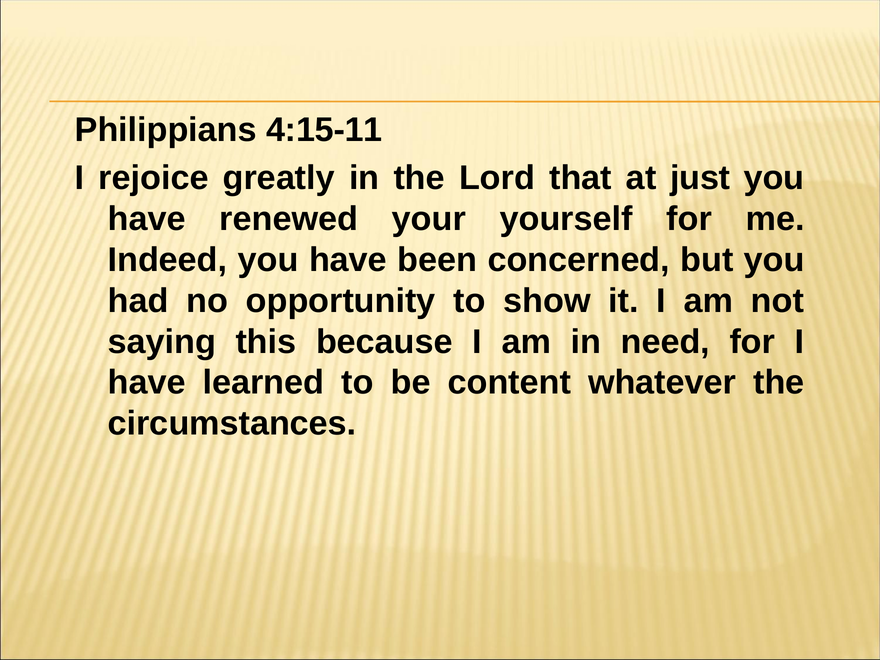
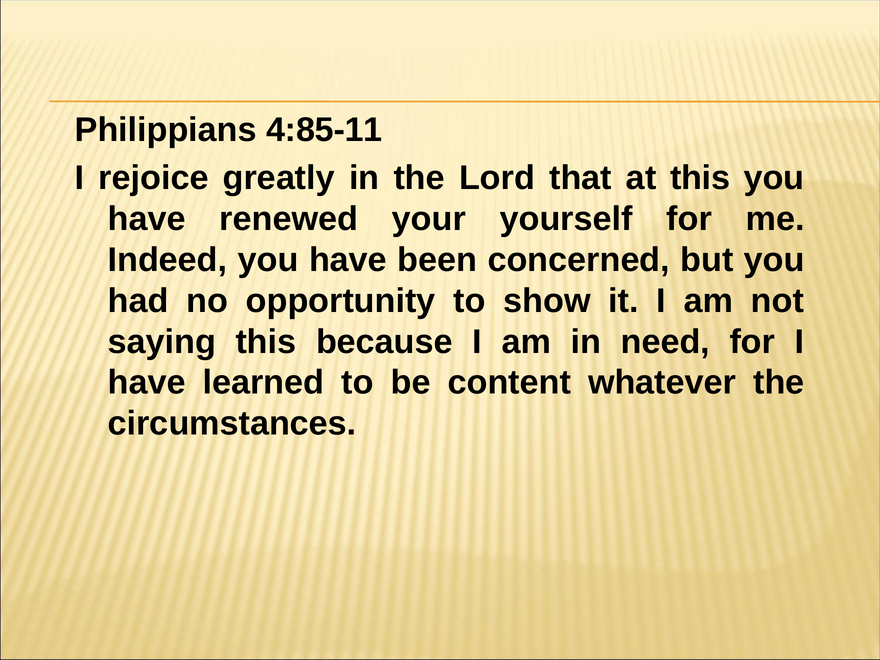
4:15-11: 4:15-11 -> 4:85-11
at just: just -> this
